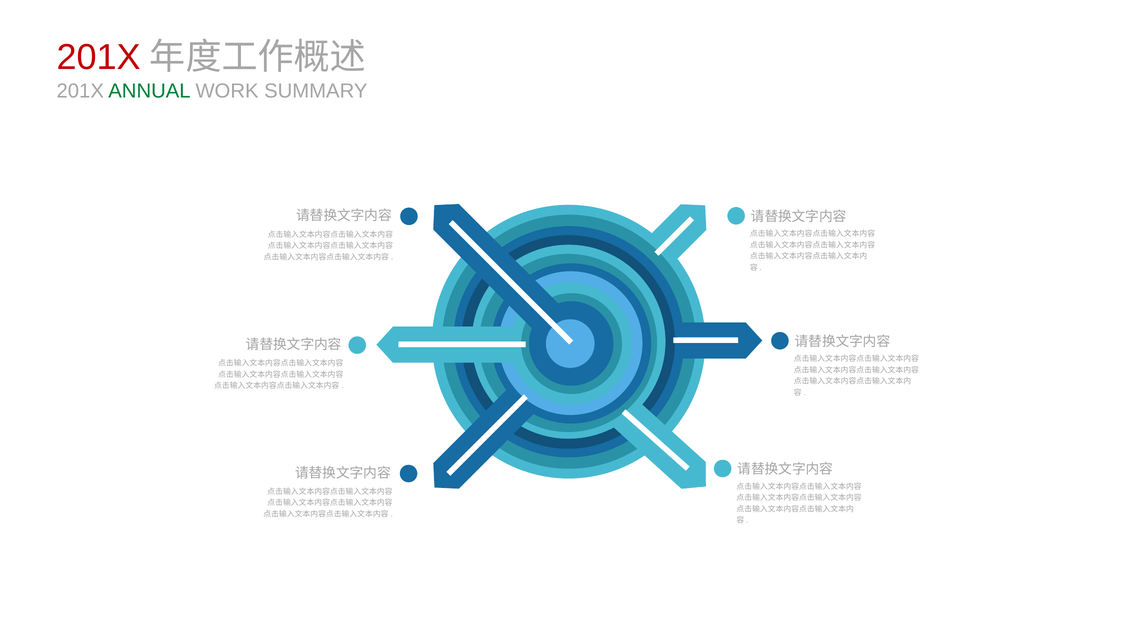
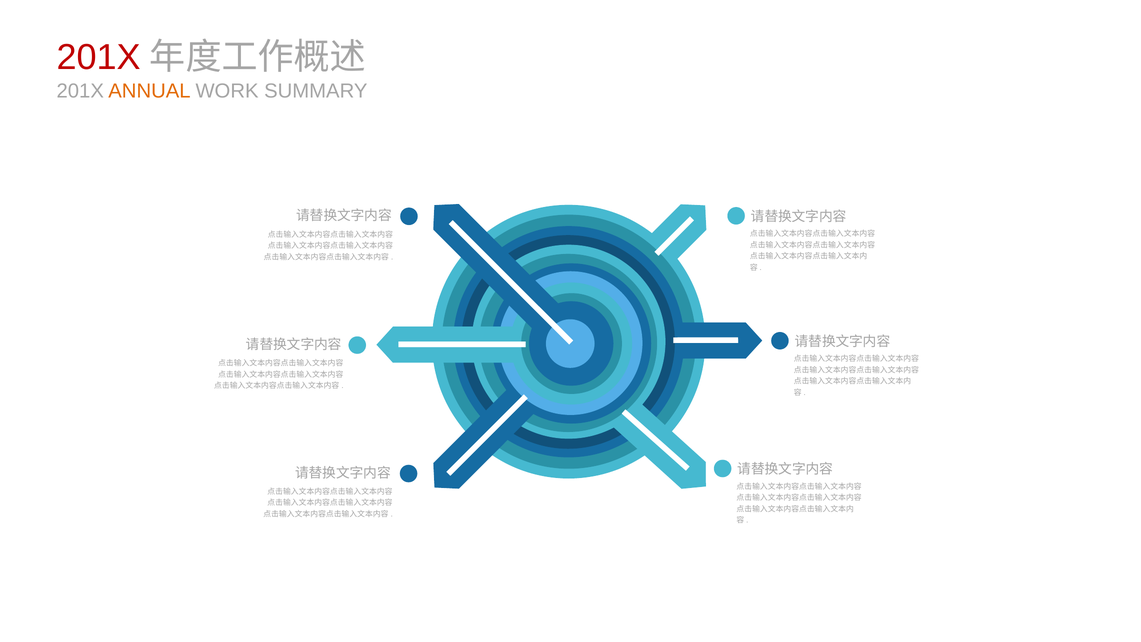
ANNUAL colour: green -> orange
